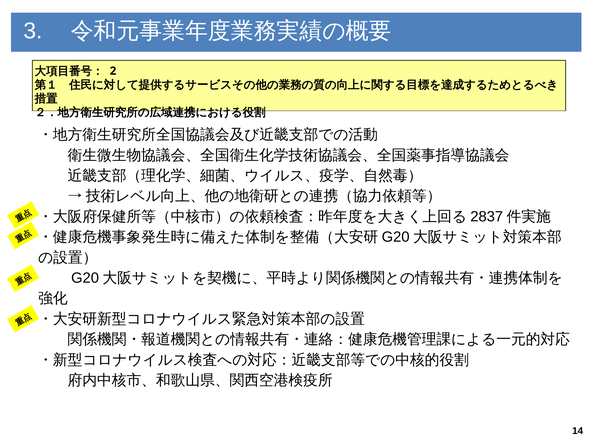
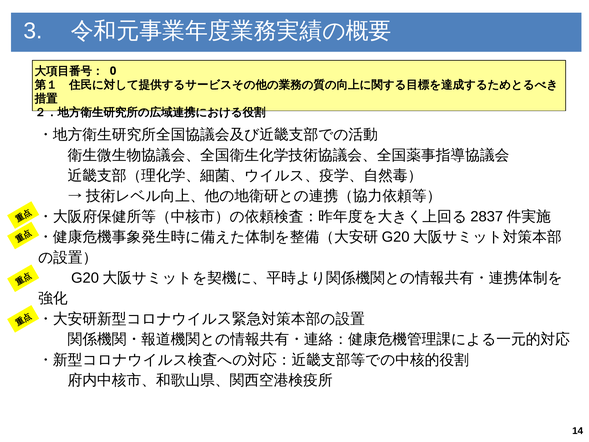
2: 2 -> 0
